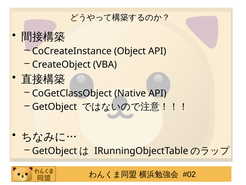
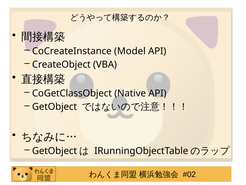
Object: Object -> Model
